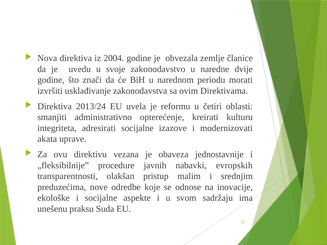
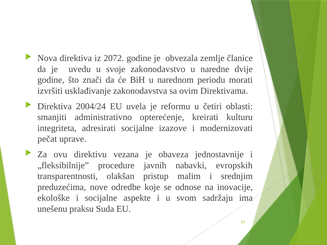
2004: 2004 -> 2072
2013/24: 2013/24 -> 2004/24
akata: akata -> pečat
